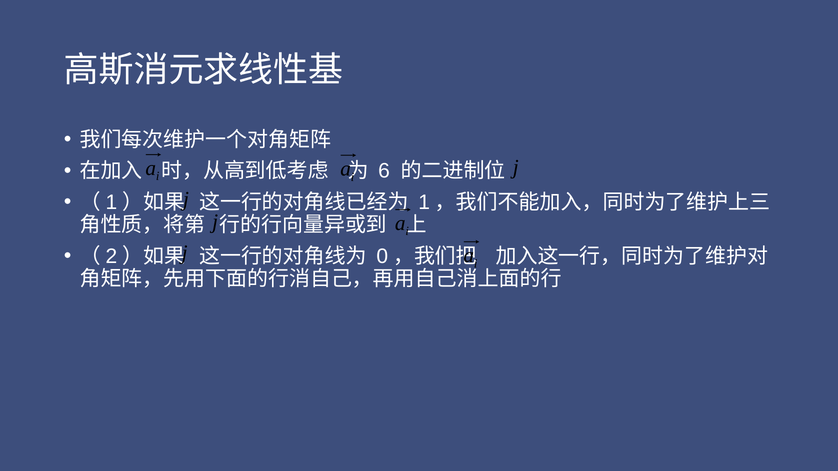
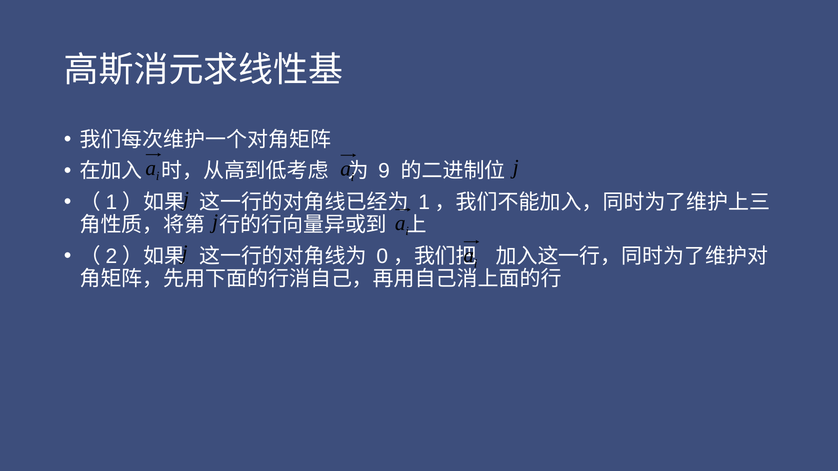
6: 6 -> 9
